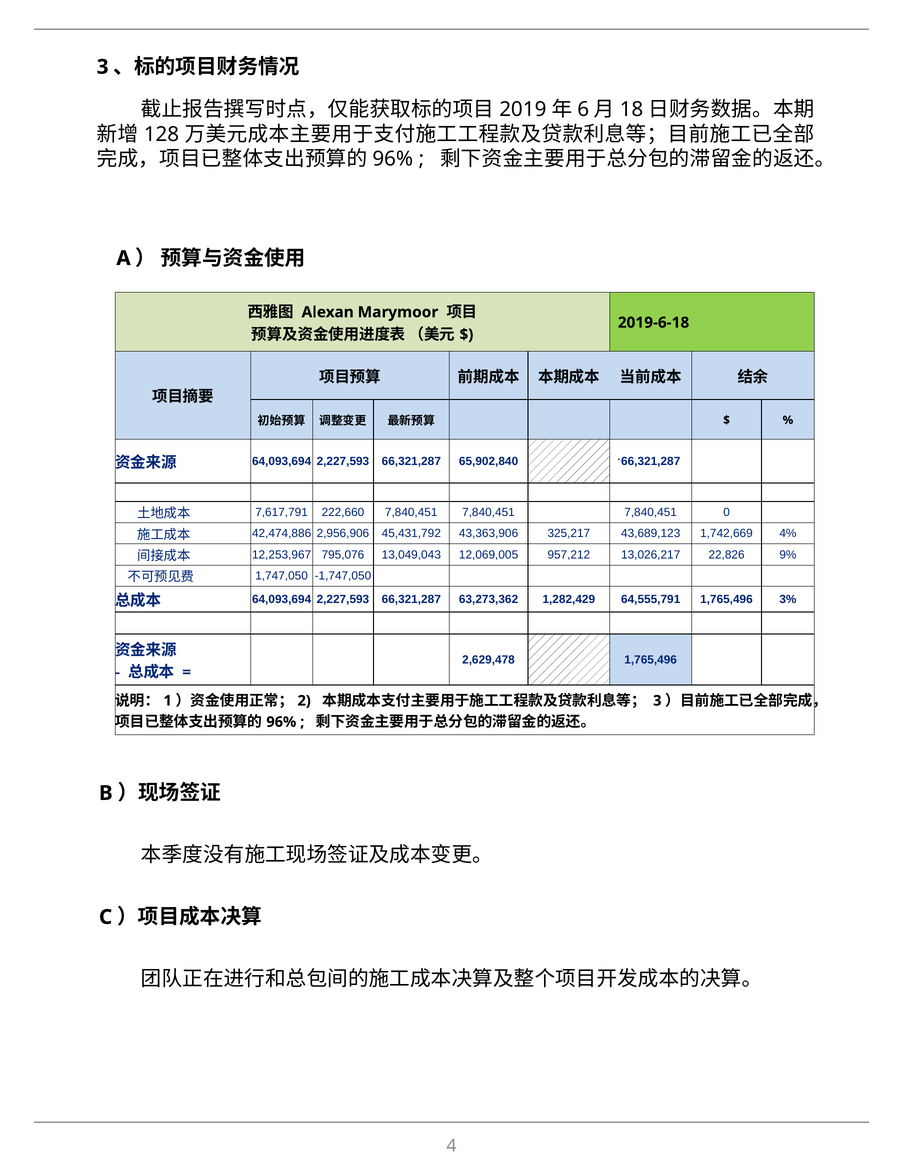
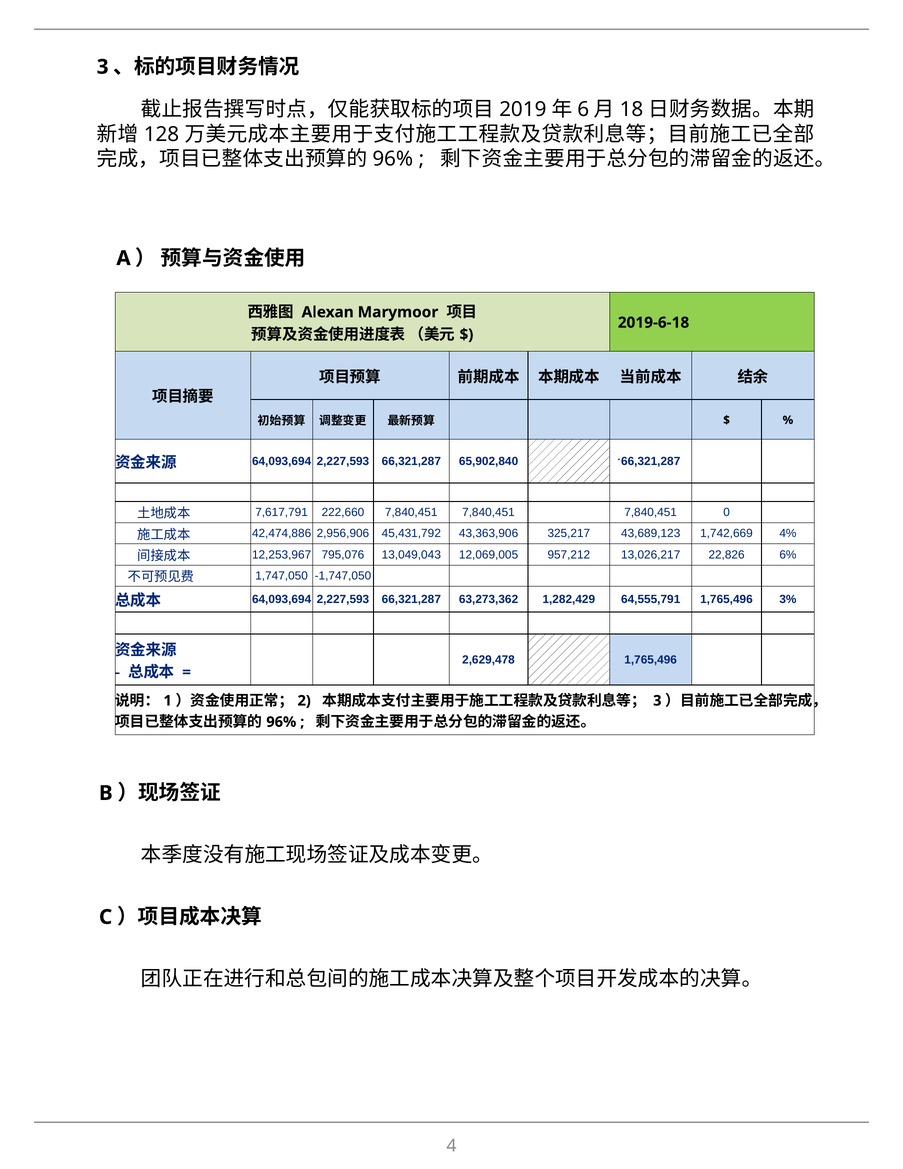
9%: 9% -> 6%
